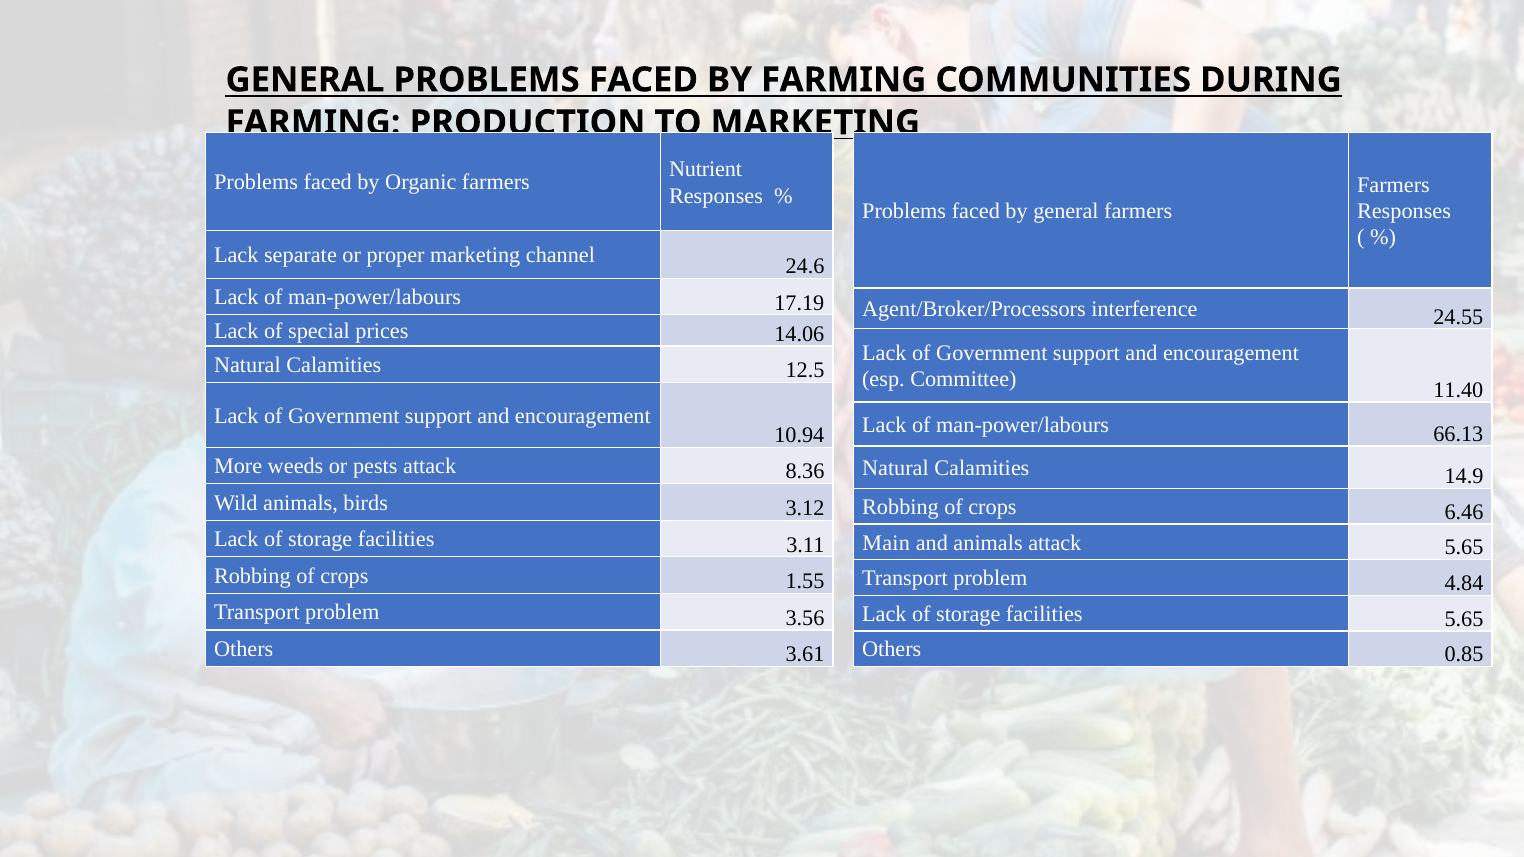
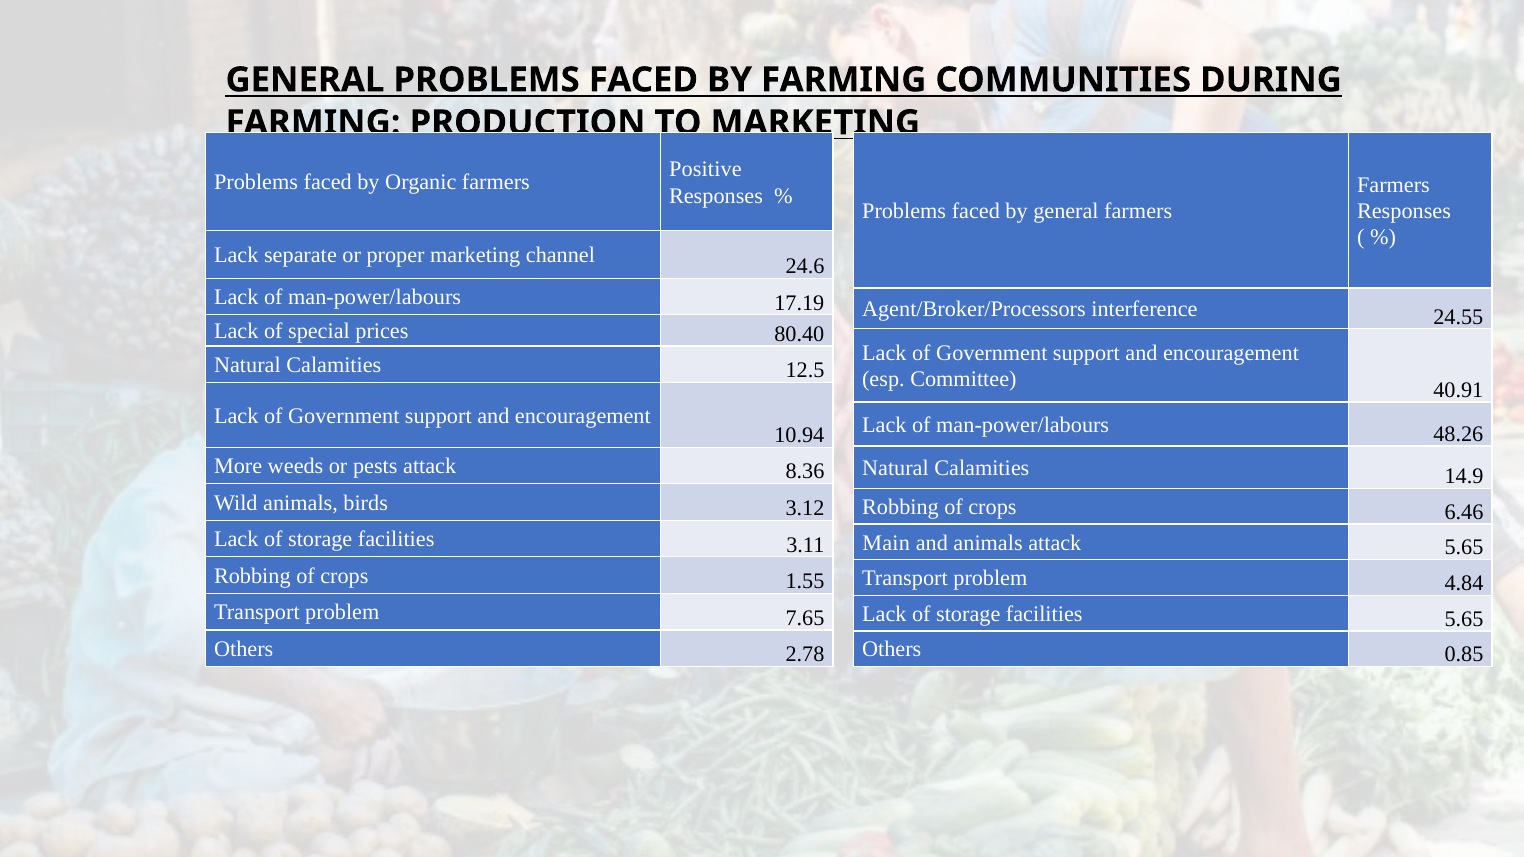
Nutrient: Nutrient -> Positive
14.06: 14.06 -> 80.40
11.40: 11.40 -> 40.91
66.13: 66.13 -> 48.26
3.56: 3.56 -> 7.65
3.61: 3.61 -> 2.78
